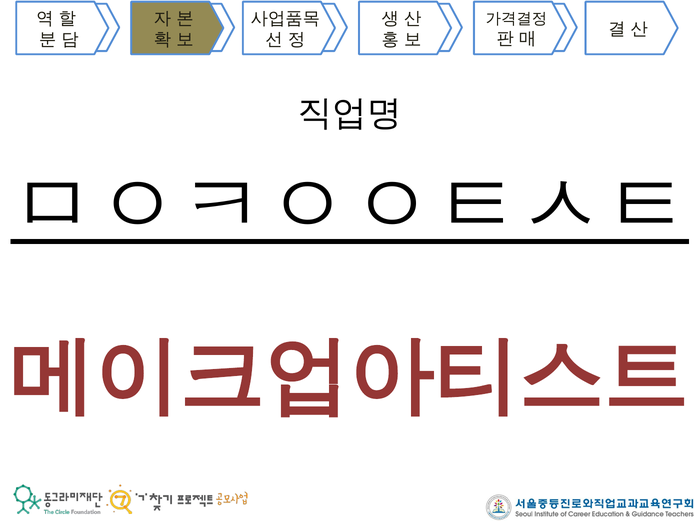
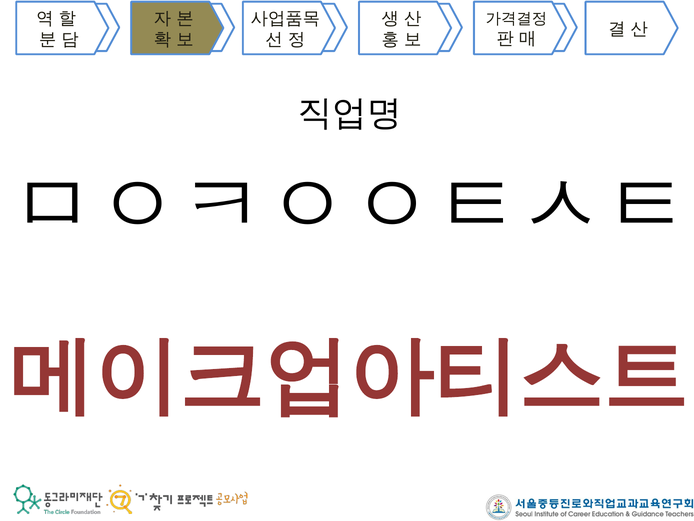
ㅁㅇㅋㅇㅇㅌㅅㅌ underline: present -> none
